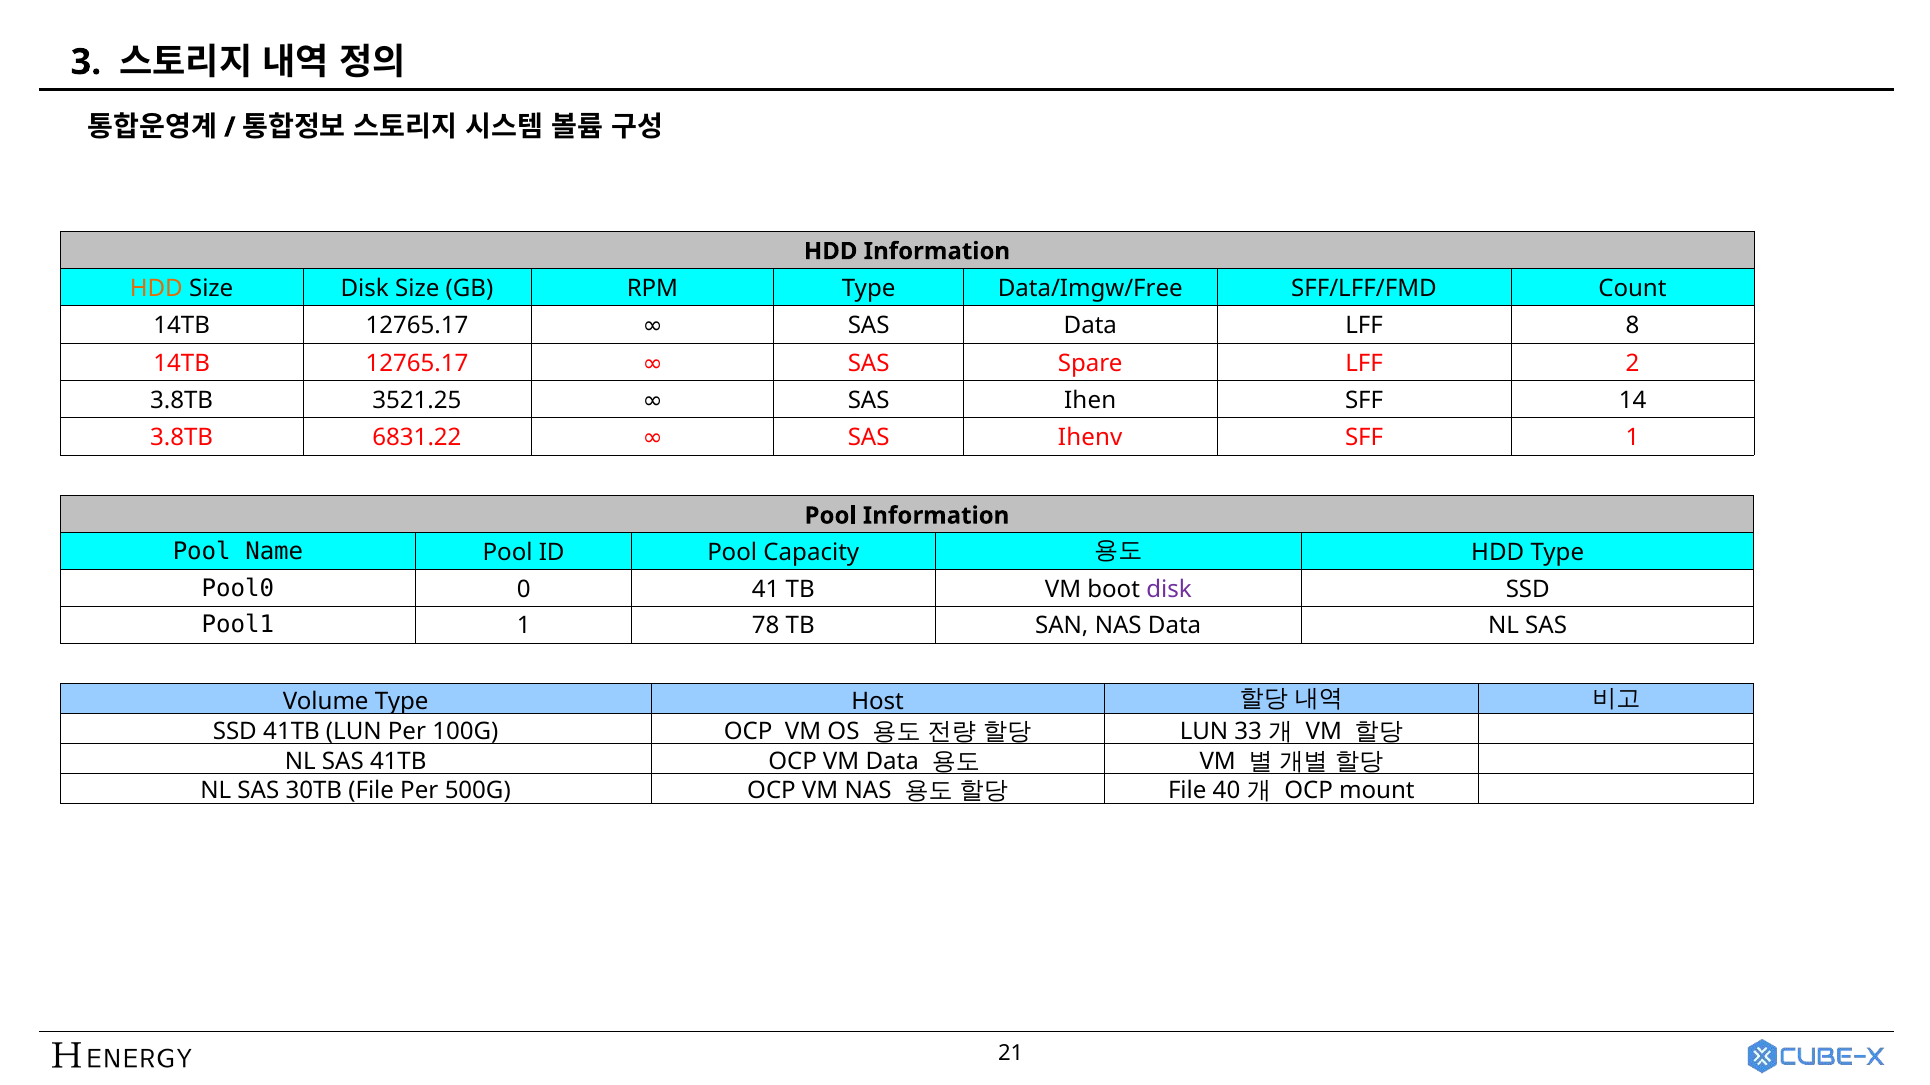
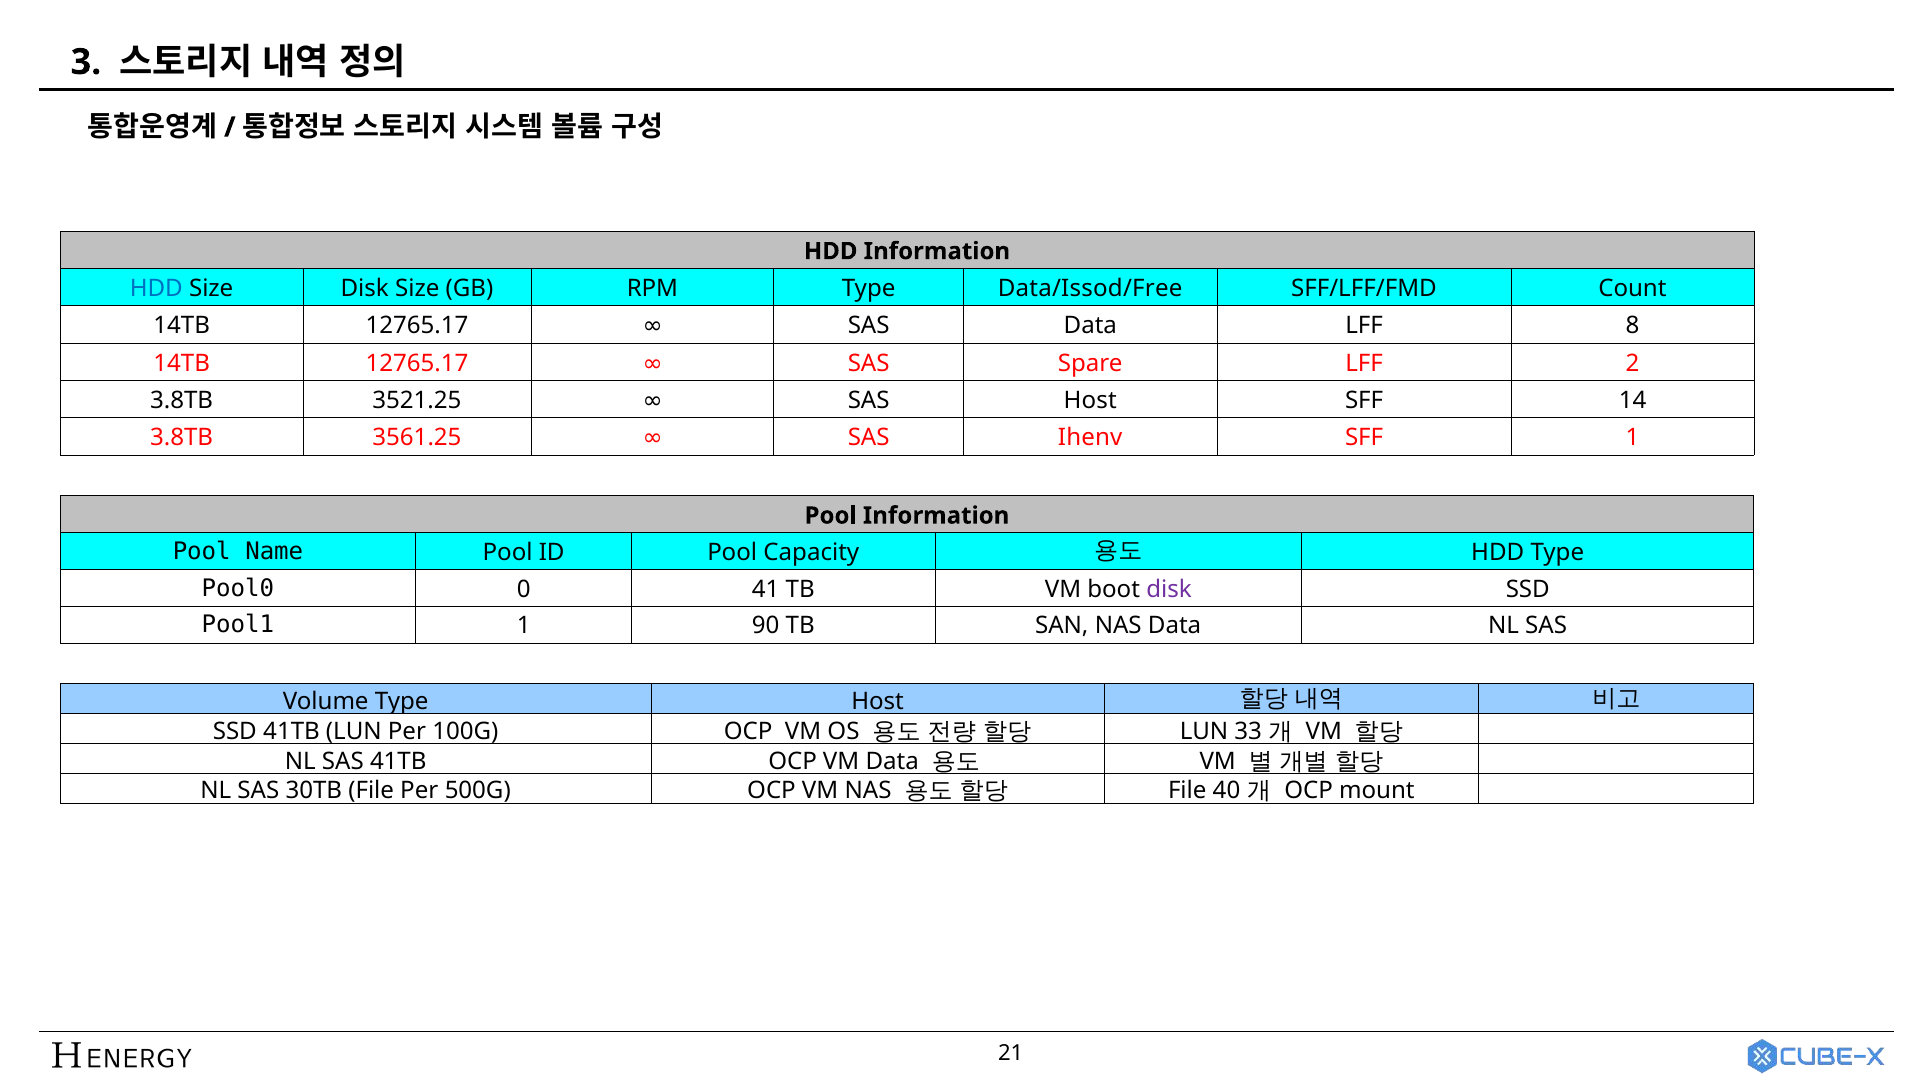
HDD at (156, 289) colour: orange -> blue
Data/Imgw/Free: Data/Imgw/Free -> Data/Issod/Free
SAS Ihen: Ihen -> Host
6831.22: 6831.22 -> 3561.25
78: 78 -> 90
